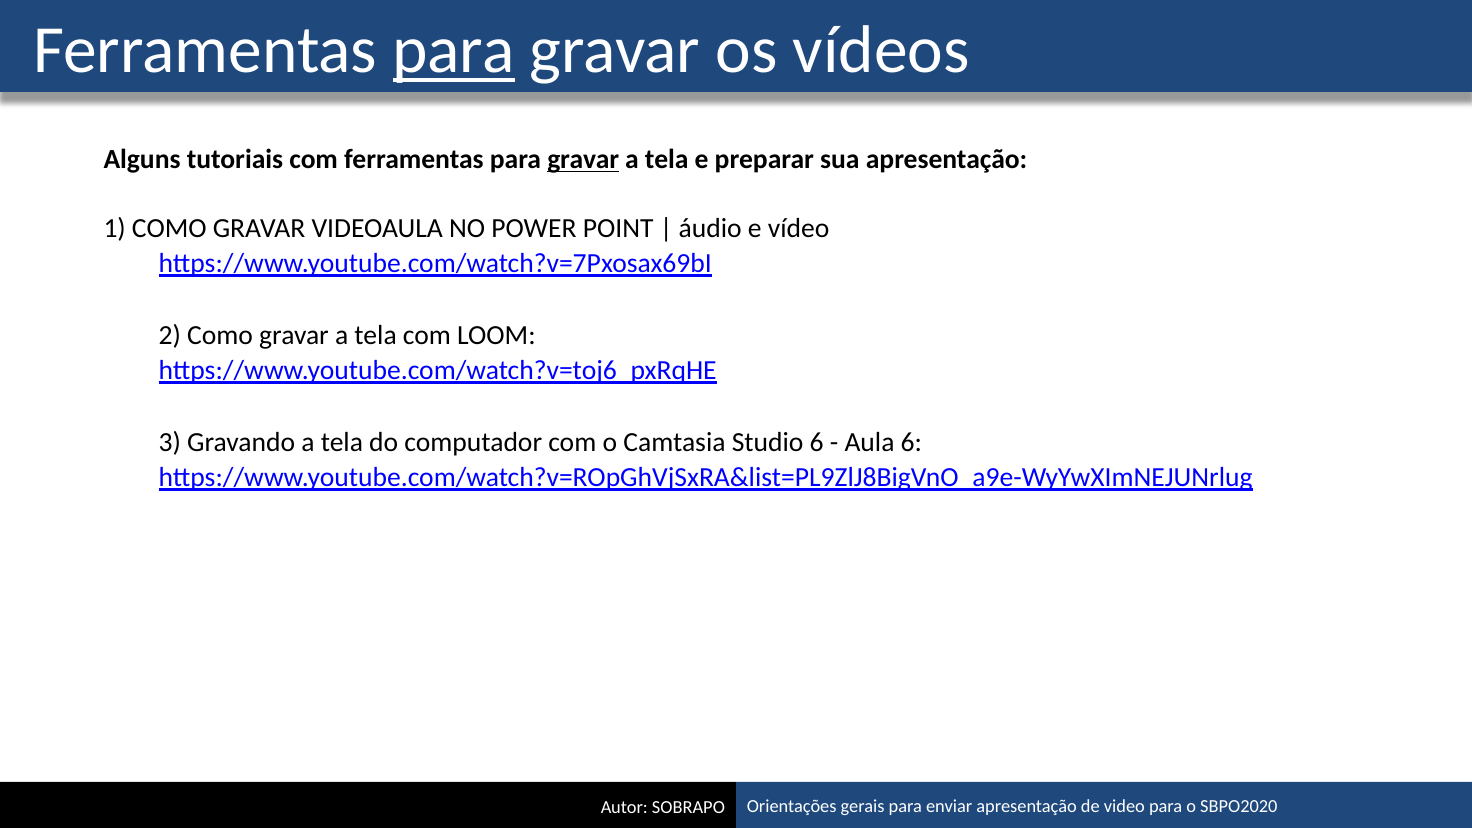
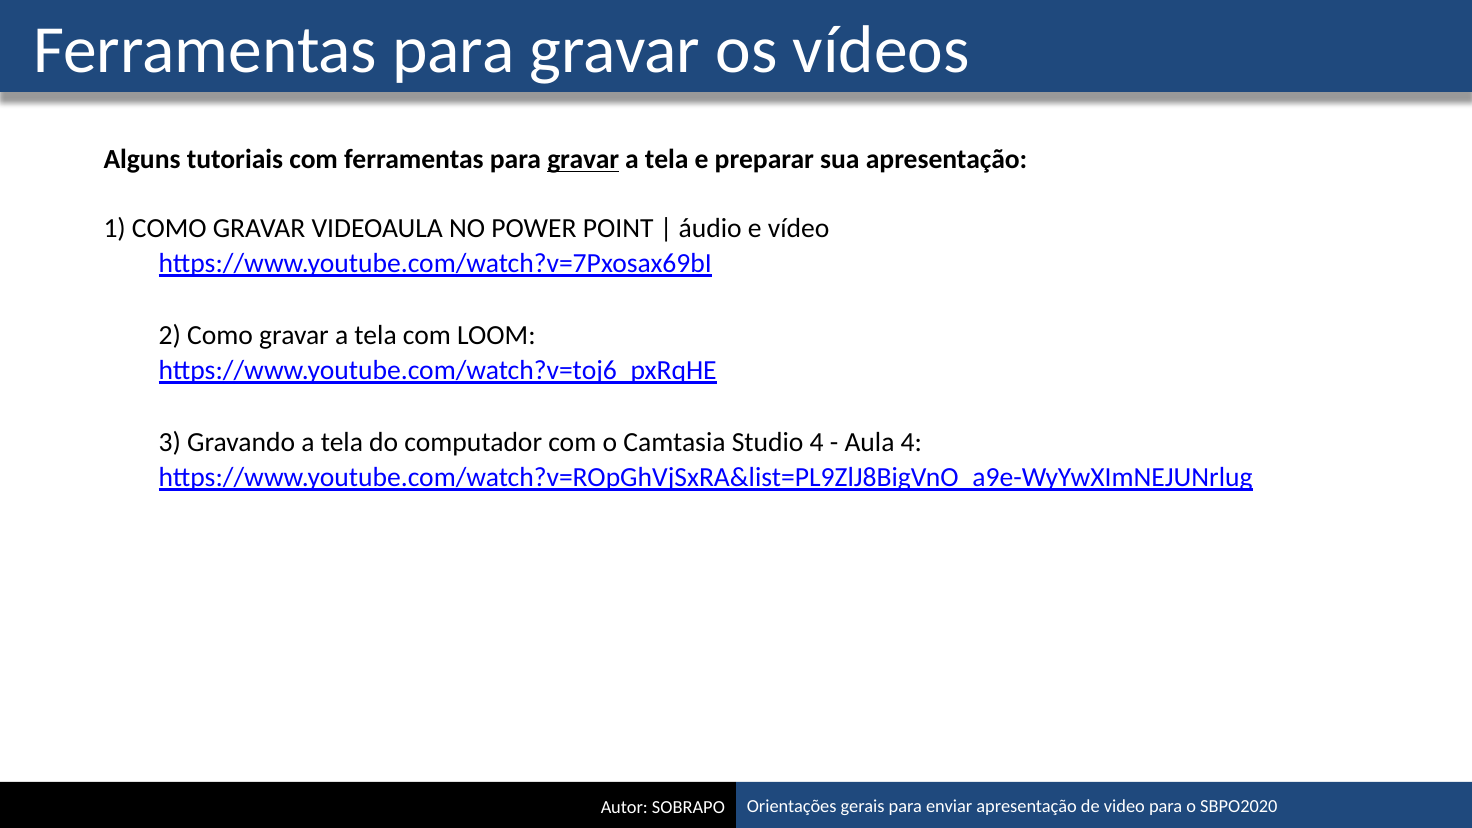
para at (454, 51) underline: present -> none
Studio 6: 6 -> 4
Aula 6: 6 -> 4
